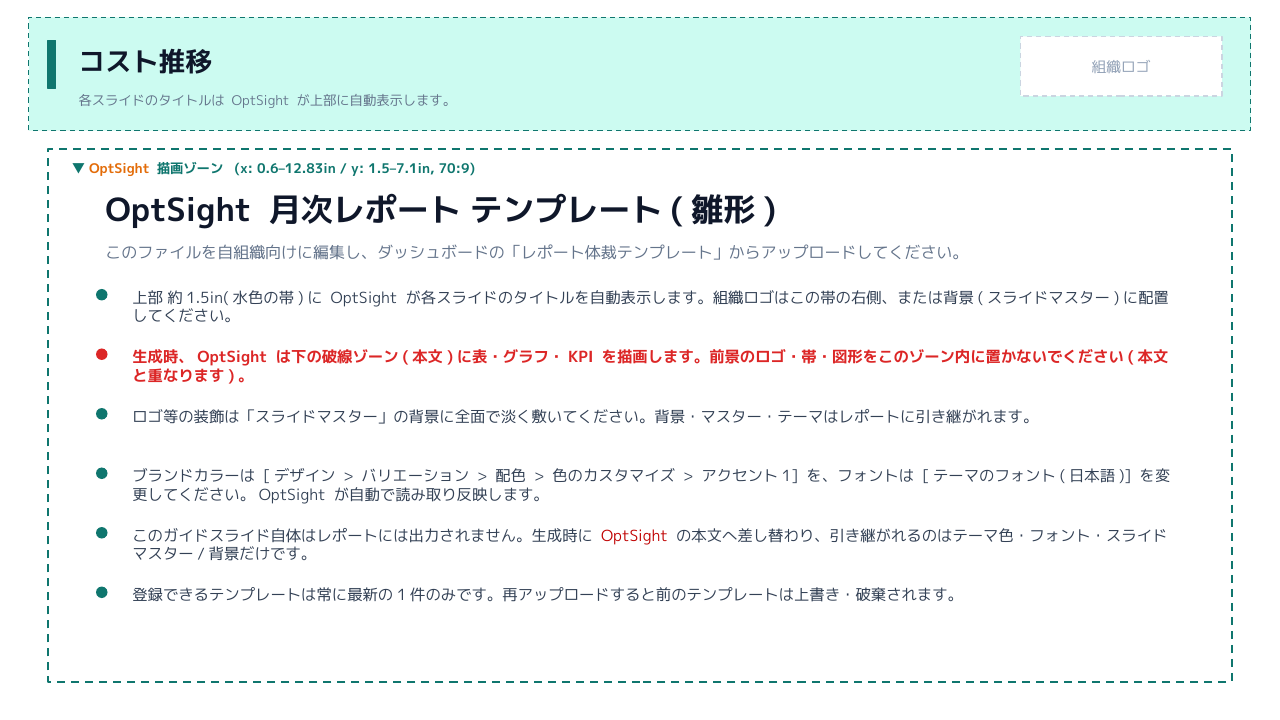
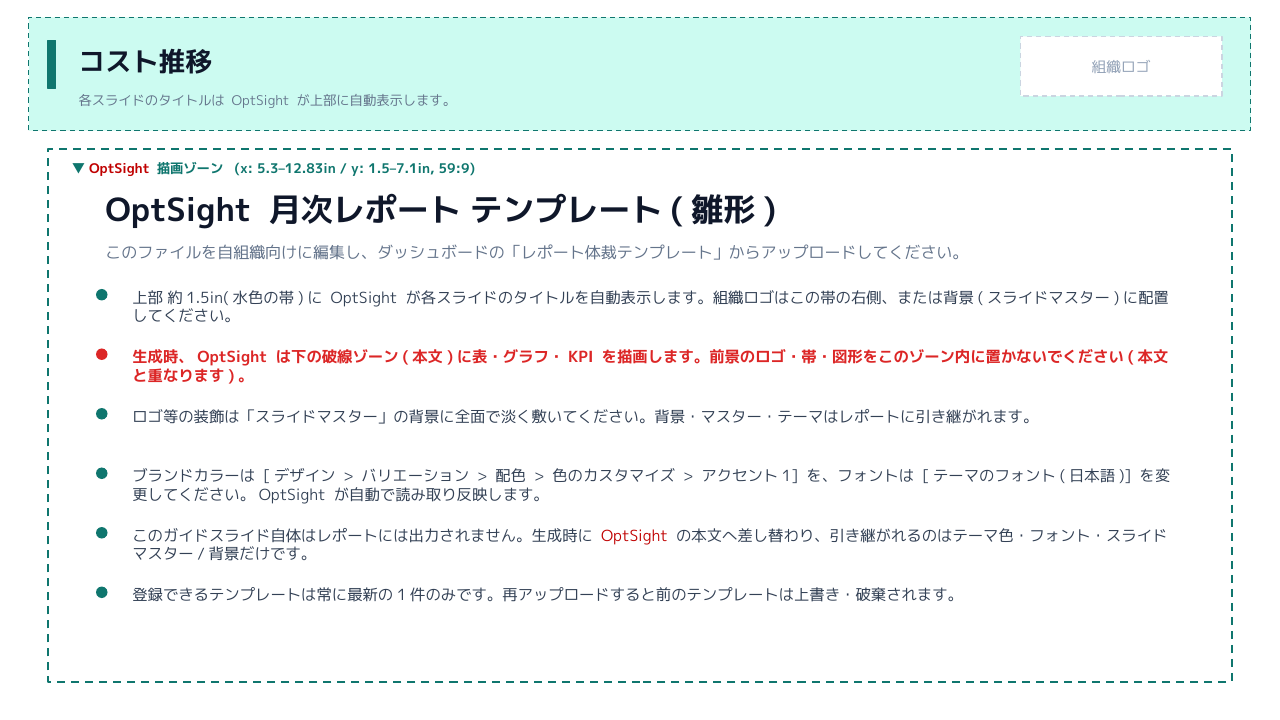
OptSight at (119, 169) colour: orange -> red
0.6–12.83in: 0.6–12.83in -> 5.3–12.83in
70:9: 70:9 -> 59:9
